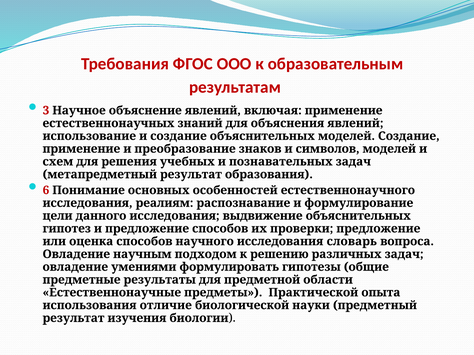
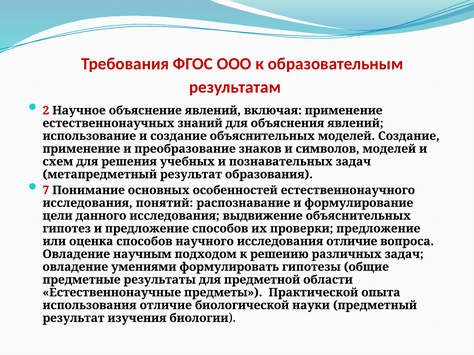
3: 3 -> 2
6: 6 -> 7
реалиям: реалиям -> понятий
исследования словарь: словарь -> отличие
